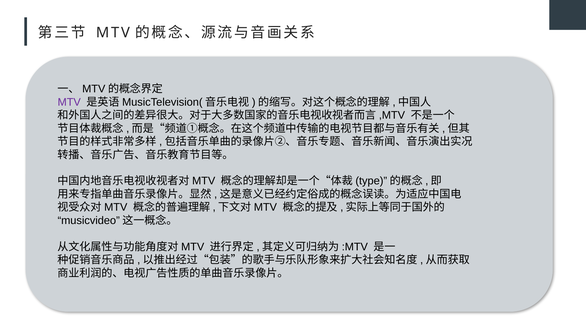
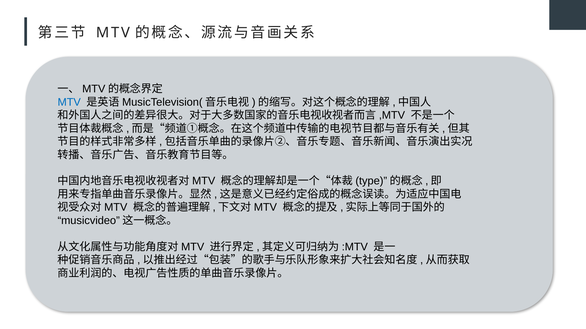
MTV at (69, 102) colour: purple -> blue
